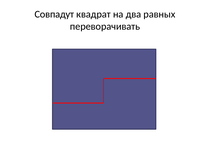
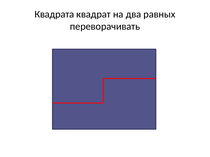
Совпадут: Совпадут -> Квадрата
